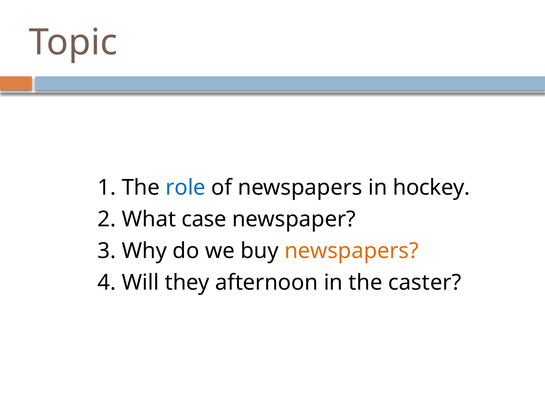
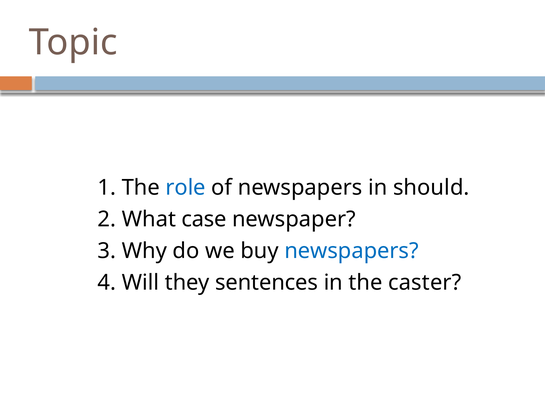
hockey: hockey -> should
newspapers at (351, 251) colour: orange -> blue
afternoon: afternoon -> sentences
